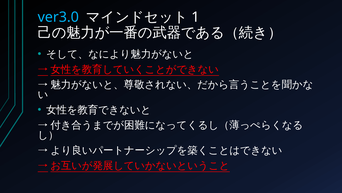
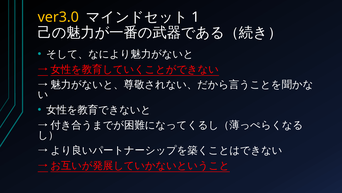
ver3.0 colour: light blue -> yellow
